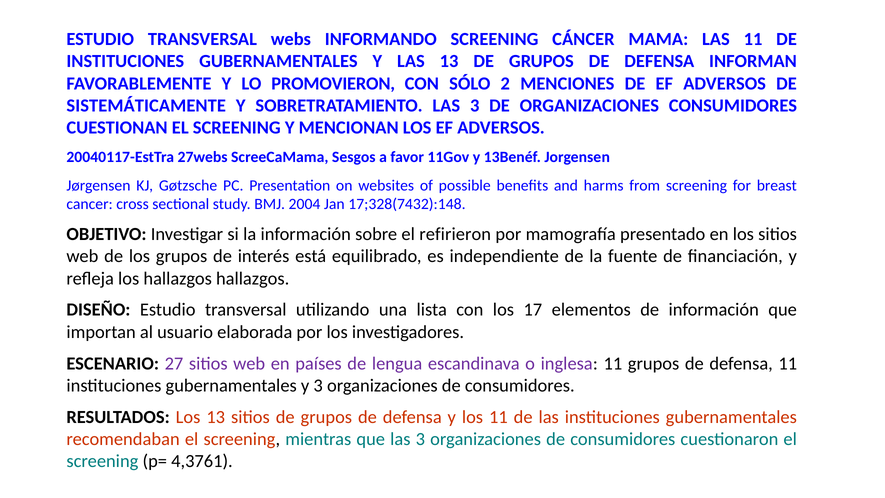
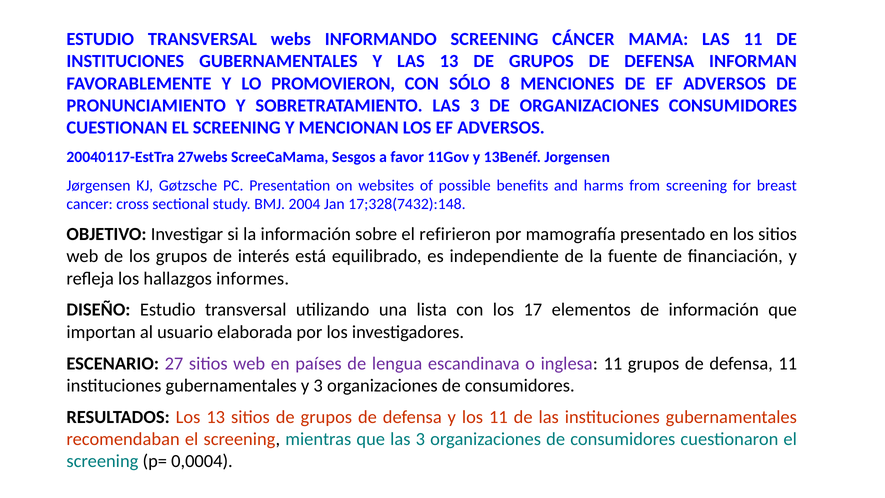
2: 2 -> 8
SISTEMÁTICAMENTE: SISTEMÁTICAMENTE -> PRONUNCIAMIENTO
hallazgos hallazgos: hallazgos -> informes
4,3761: 4,3761 -> 0,0004
